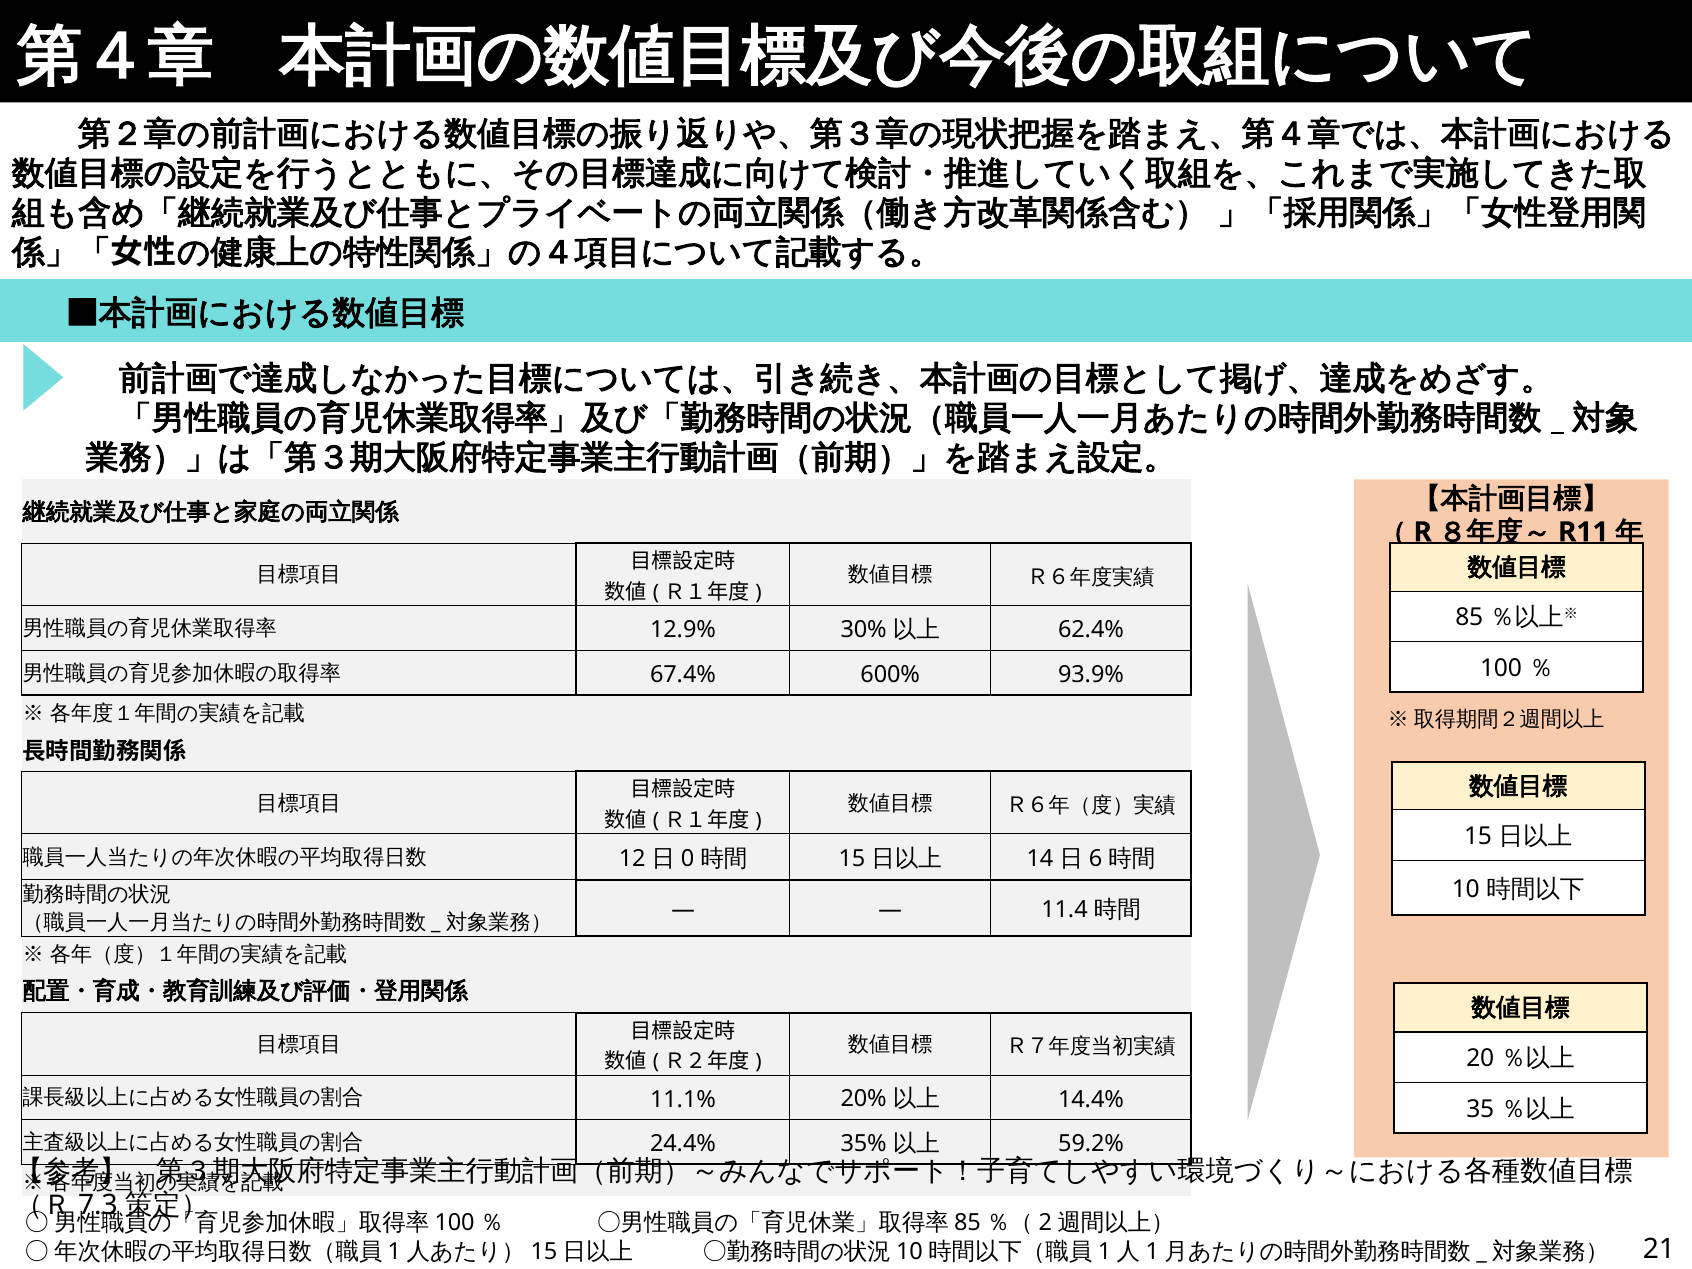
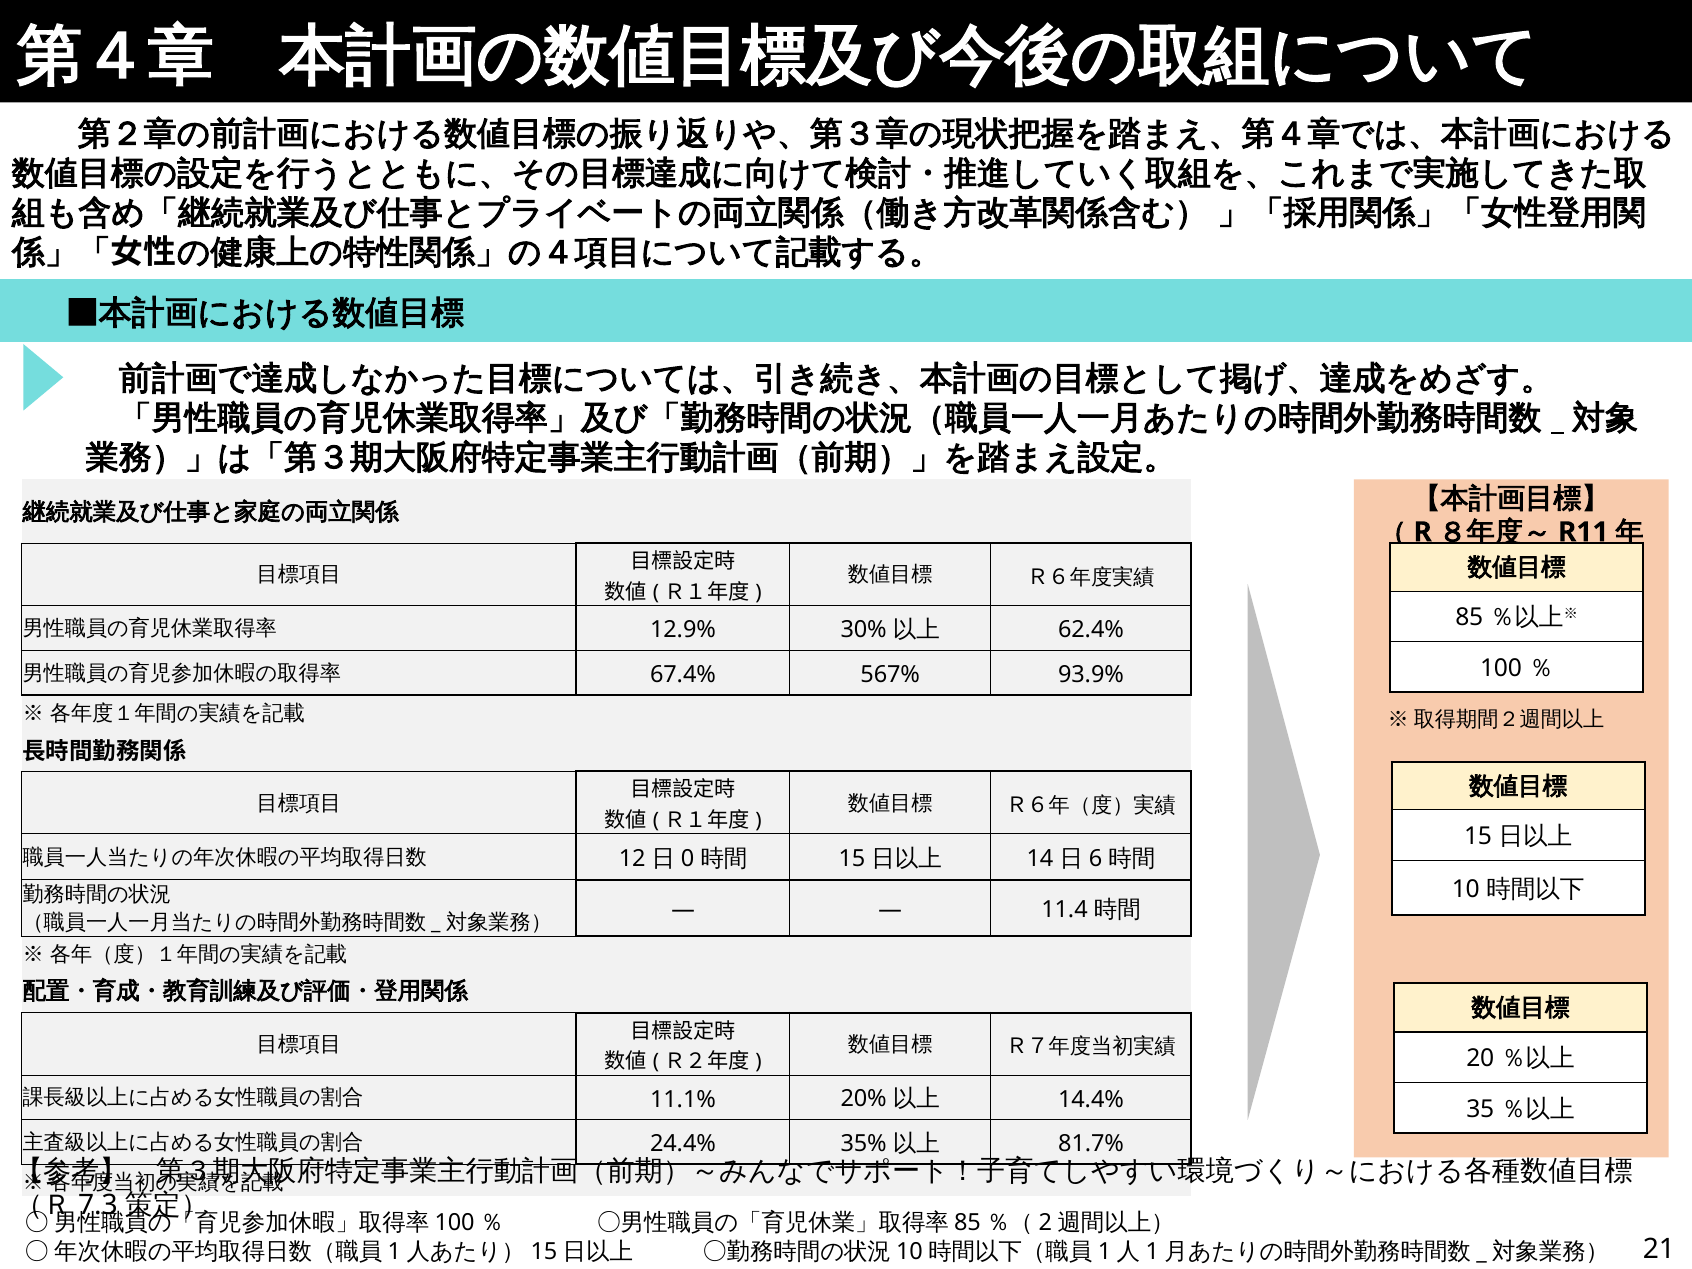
600%: 600% -> 567%
59.2%: 59.2% -> 81.7%
